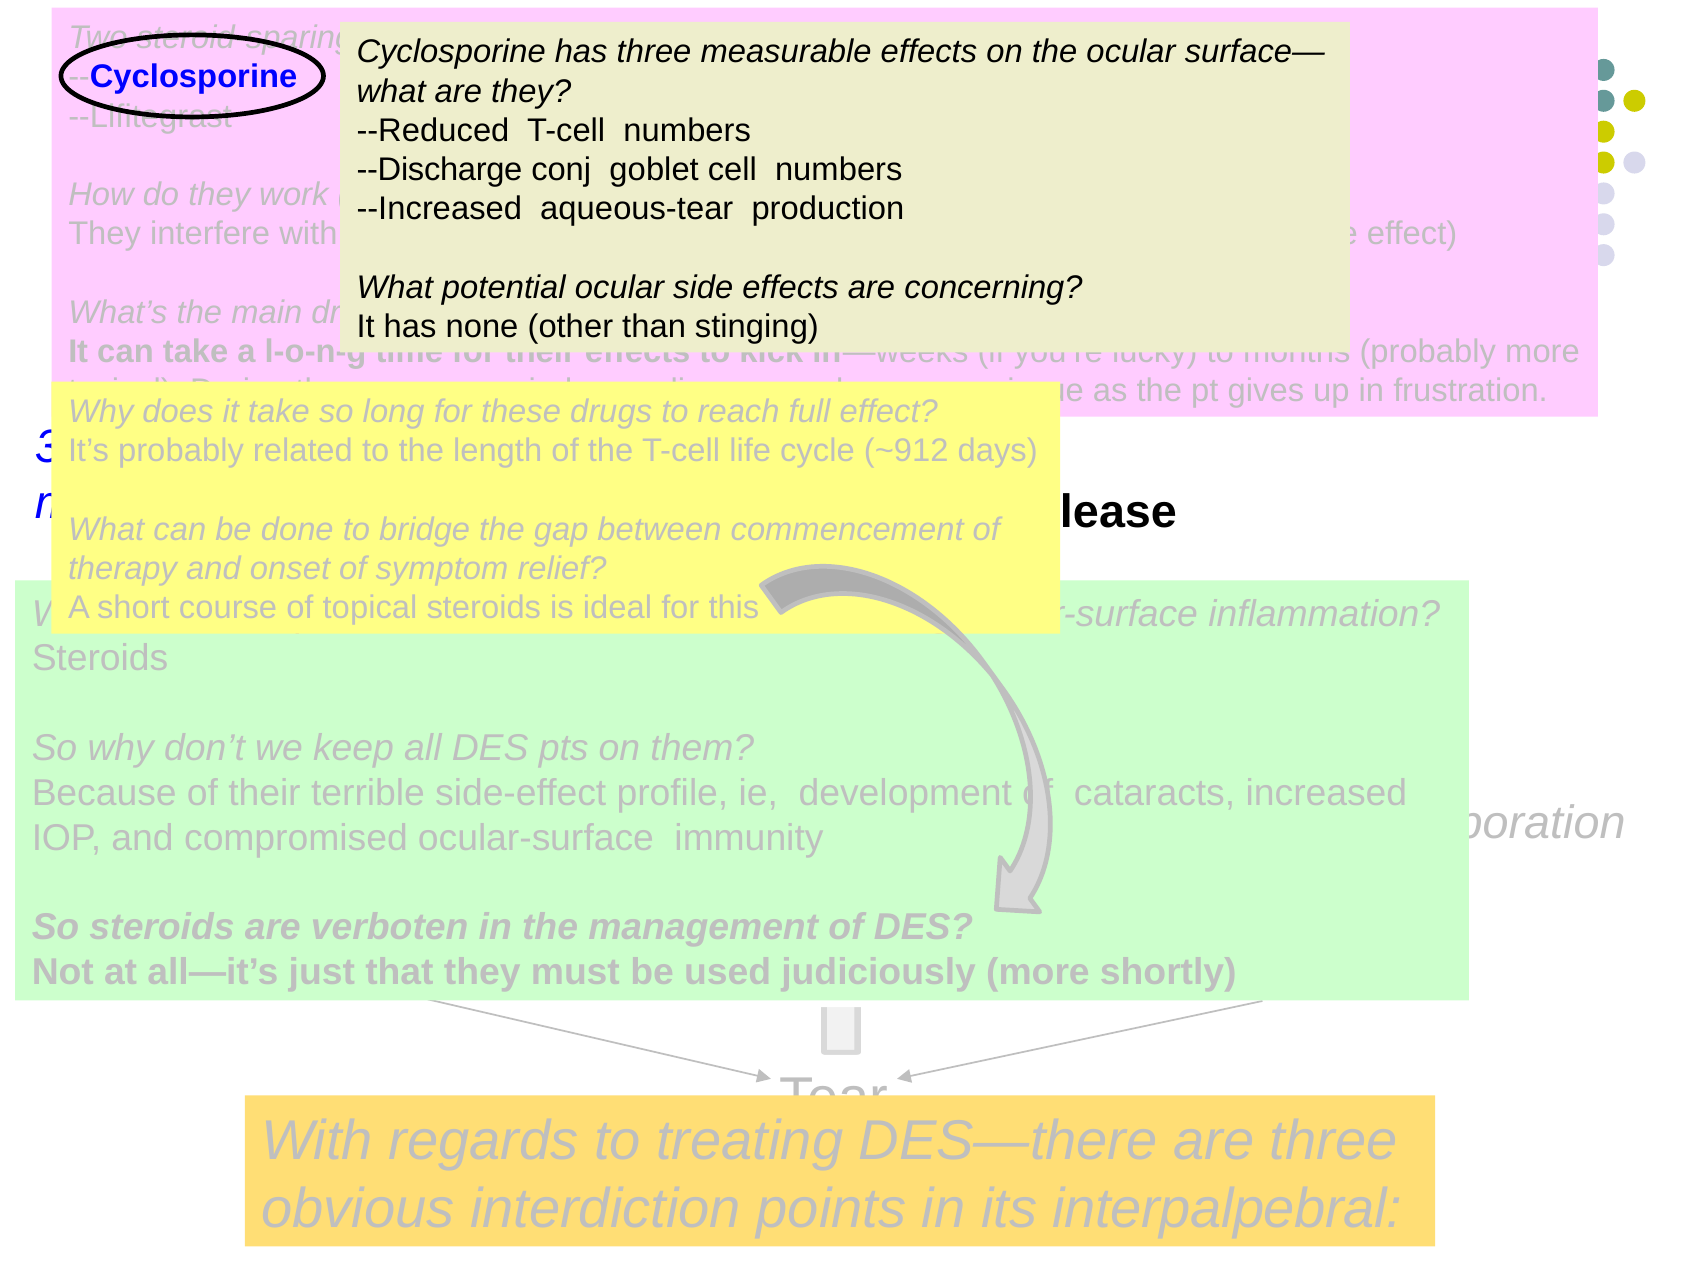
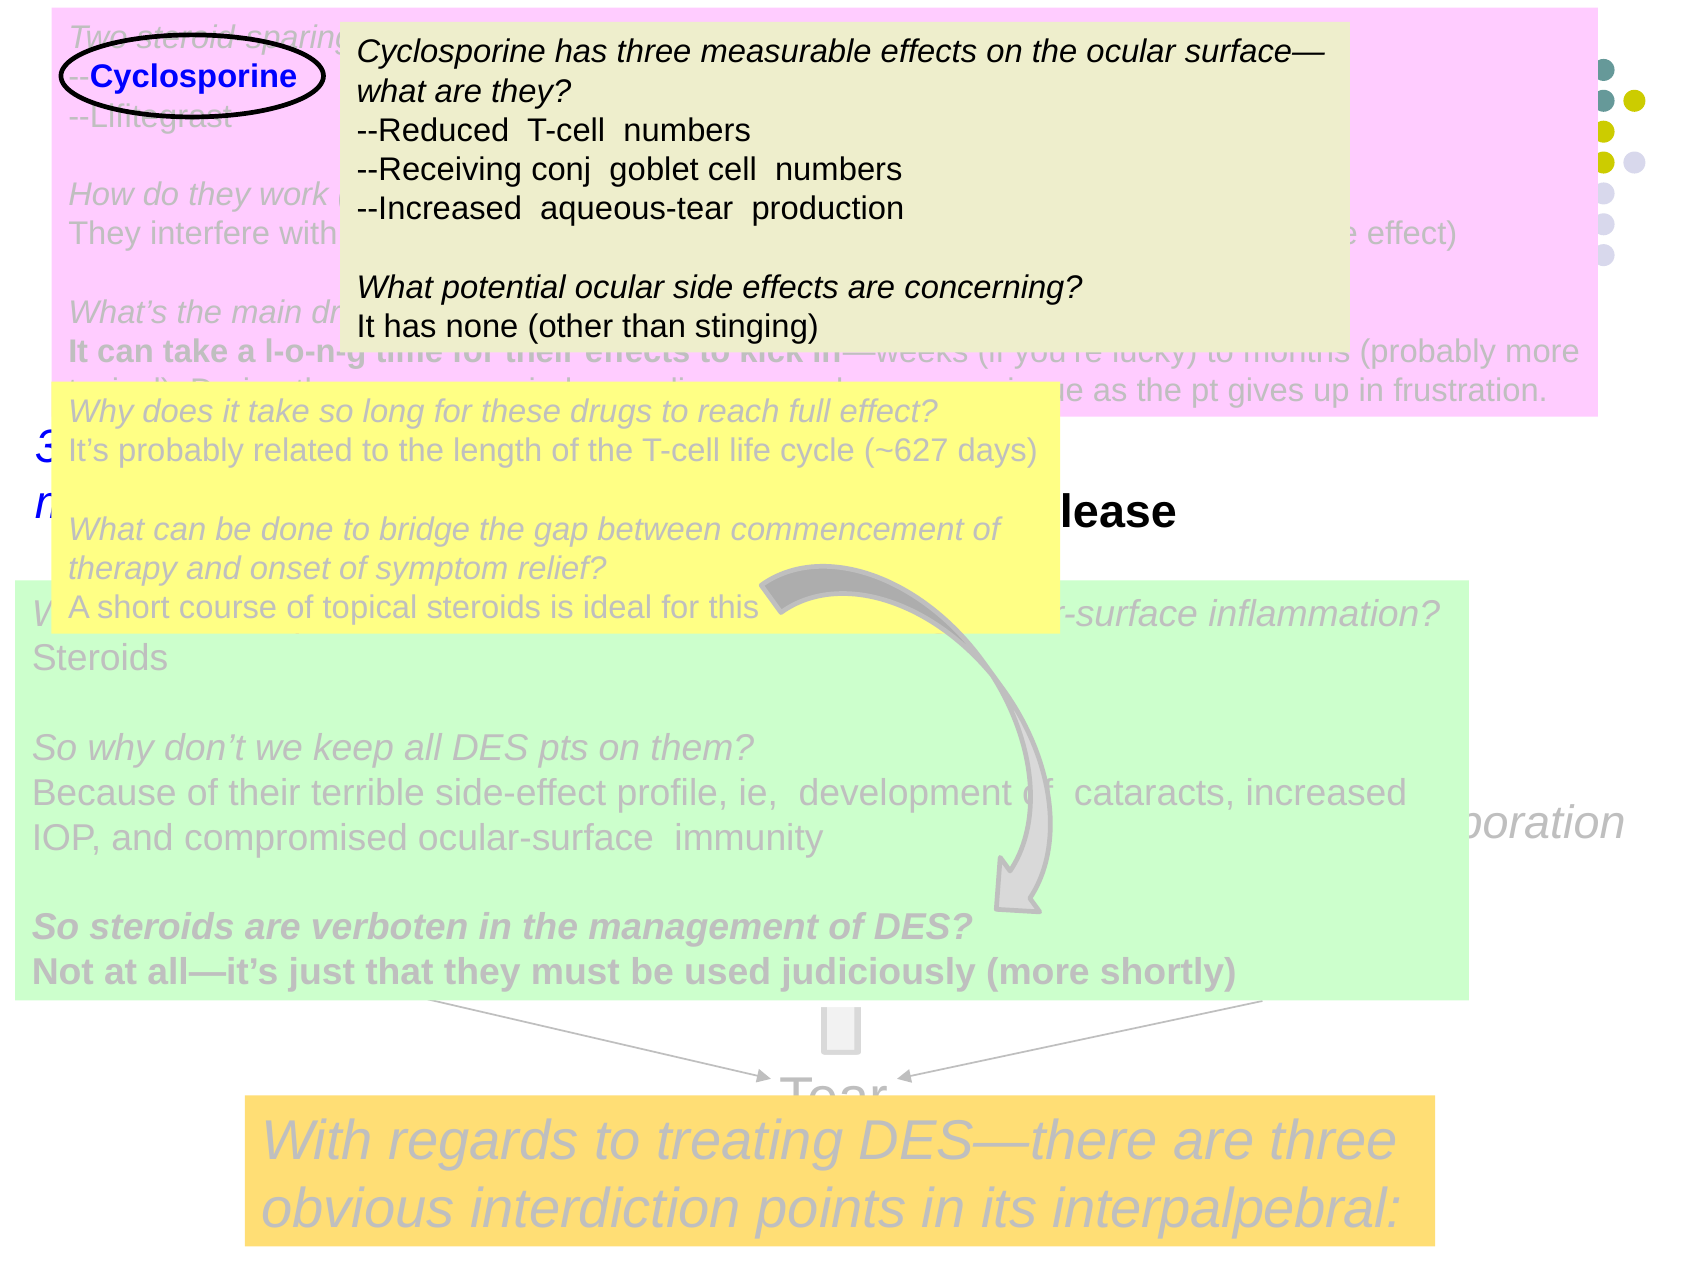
--Discharge: --Discharge -> --Receiving
~912: ~912 -> ~627
